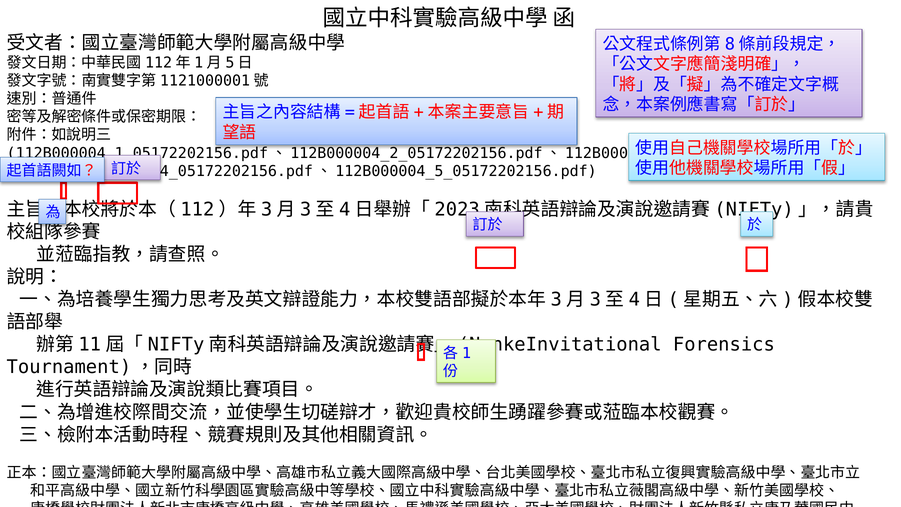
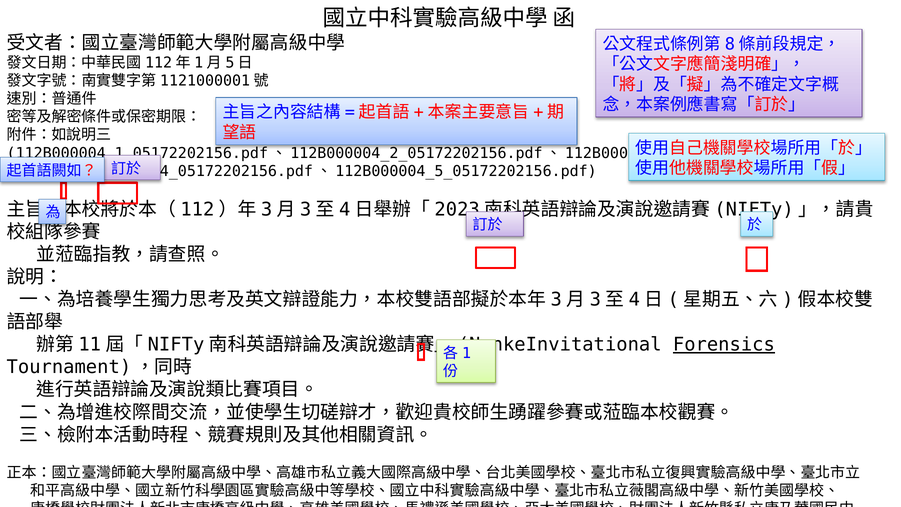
Forensics underline: none -> present
